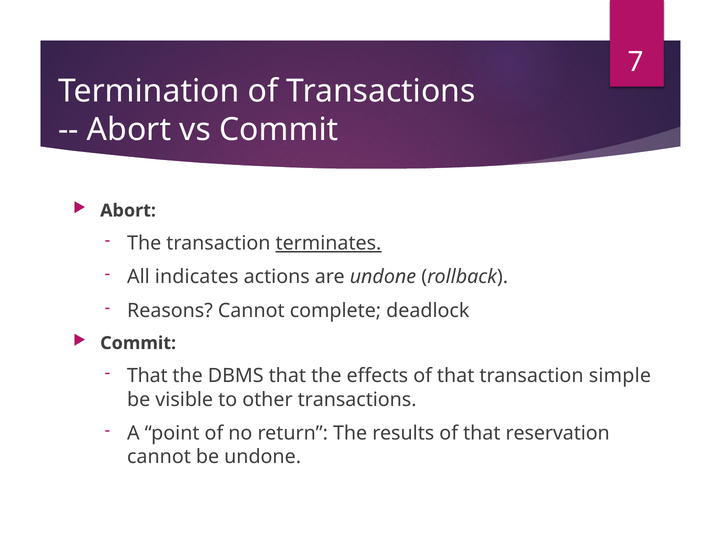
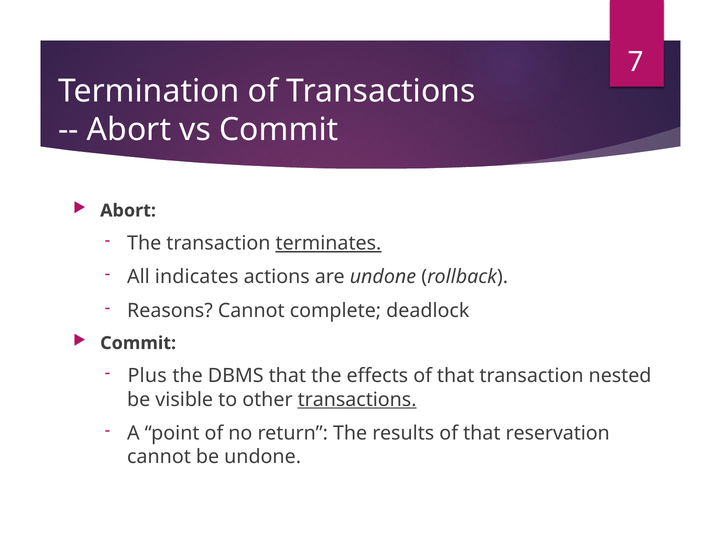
That at (147, 376): That -> Plus
simple: simple -> nested
transactions at (357, 400) underline: none -> present
